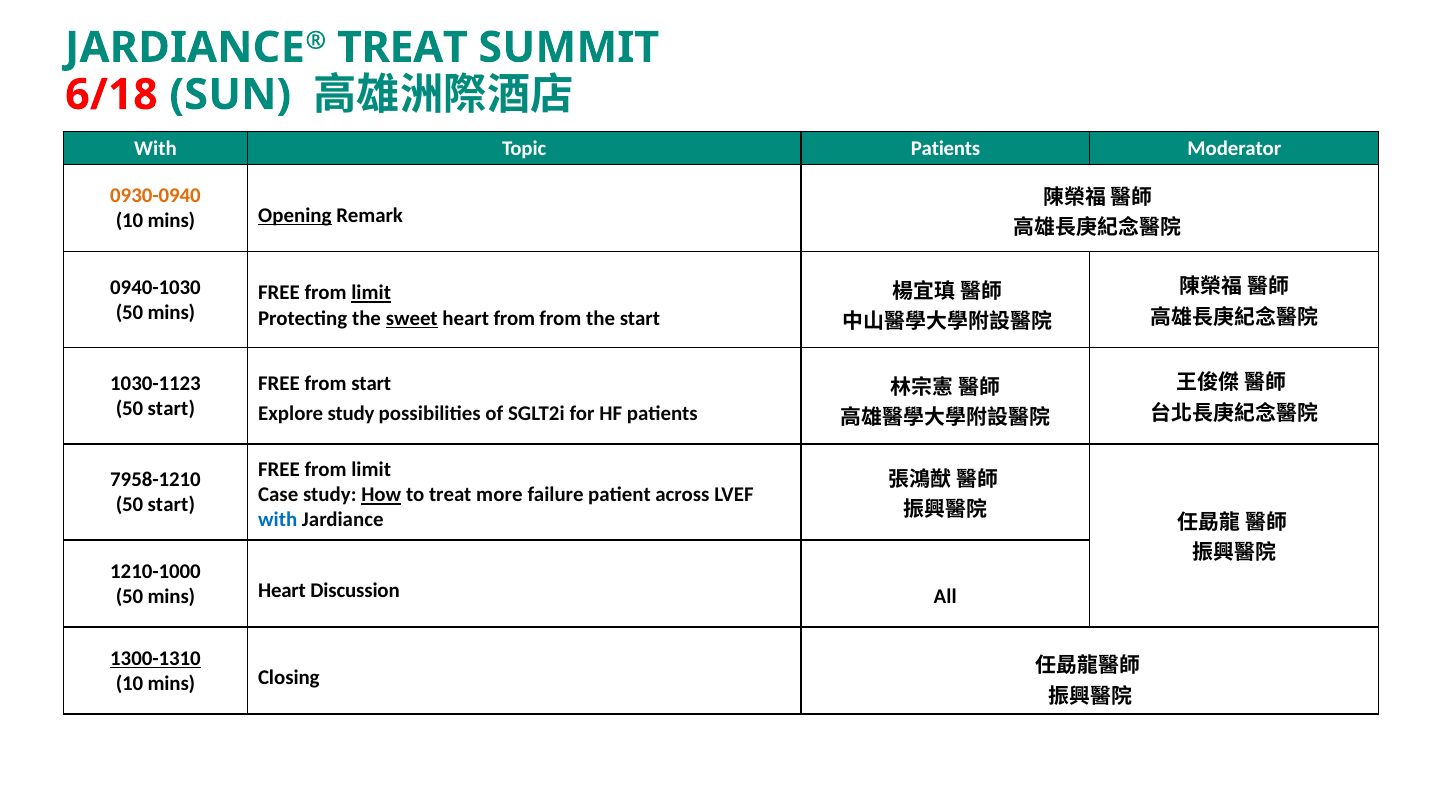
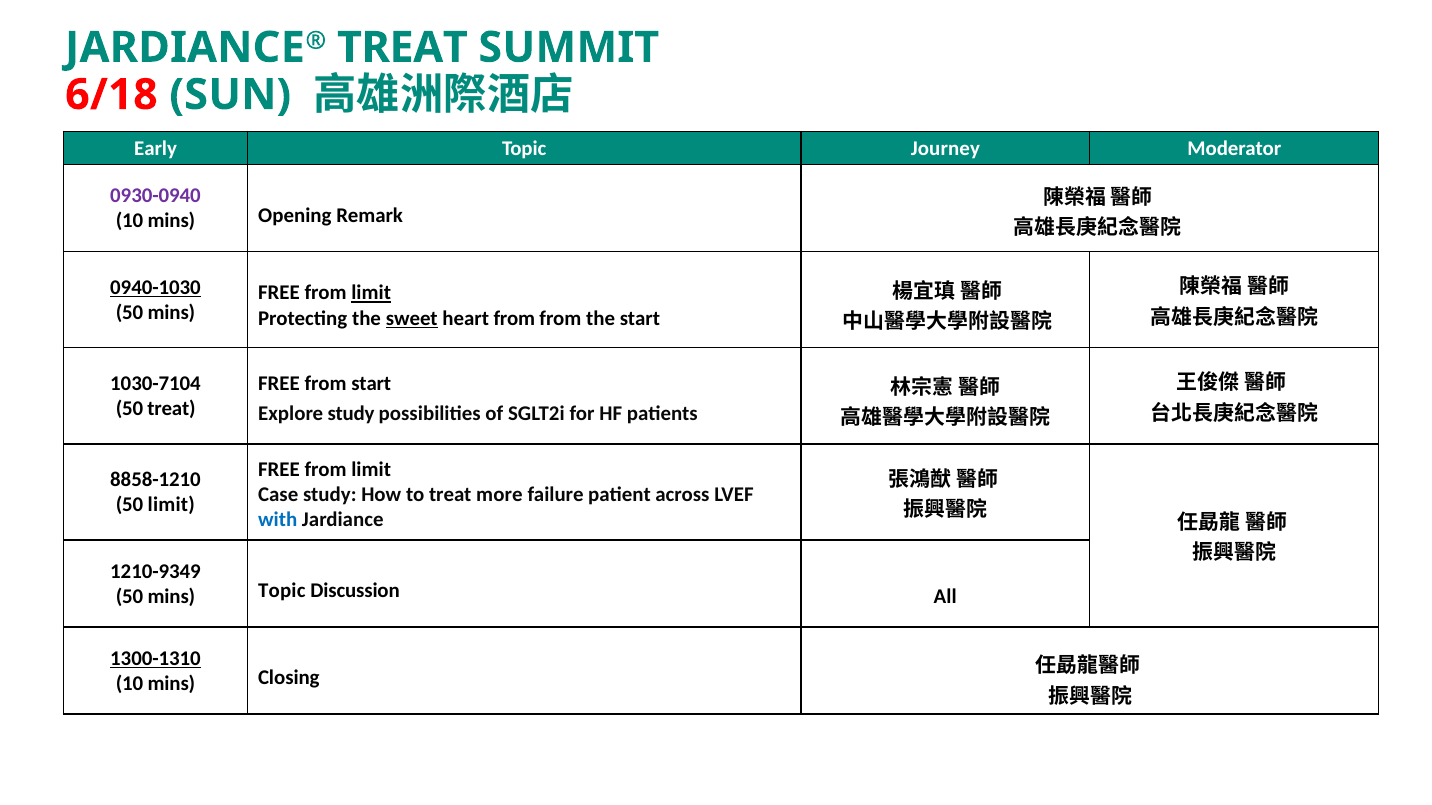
With at (156, 149): With -> Early
Topic Patients: Patients -> Journey
0930-0940 colour: orange -> purple
Opening underline: present -> none
0940-1030 underline: none -> present
1030-1123: 1030-1123 -> 1030-7104
start at (171, 409): start -> treat
7958-1210: 7958-1210 -> 8858-1210
How underline: present -> none
start at (171, 505): start -> limit
1210-1000: 1210-1000 -> 1210-9349
mins Heart: Heart -> Topic
